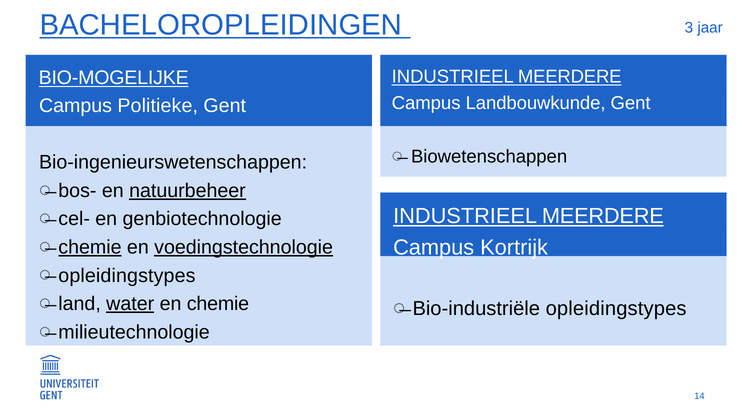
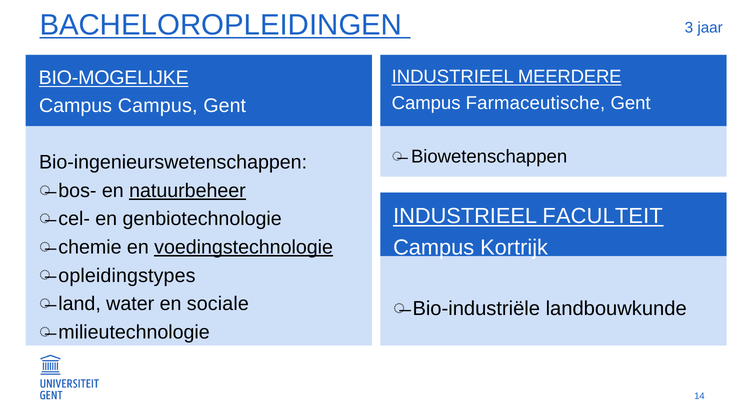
Landbouwkunde: Landbouwkunde -> Farmaceutische
Campus Politieke: Politieke -> Campus
MEERDERE at (603, 216): MEERDERE -> FACULTEIT
chemie at (90, 247) underline: present -> none
water underline: present -> none
en chemie: chemie -> sociale
Bio-industriële opleidingstypes: opleidingstypes -> landbouwkunde
